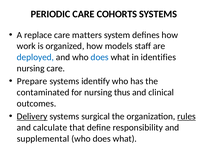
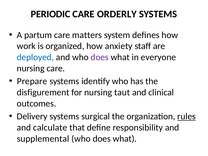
COHORTS: COHORTS -> ORDERLY
replace: replace -> partum
models: models -> anxiety
does at (100, 57) colour: blue -> purple
identifies: identifies -> everyone
contaminated: contaminated -> disfigurement
thus: thus -> taut
Delivery underline: present -> none
